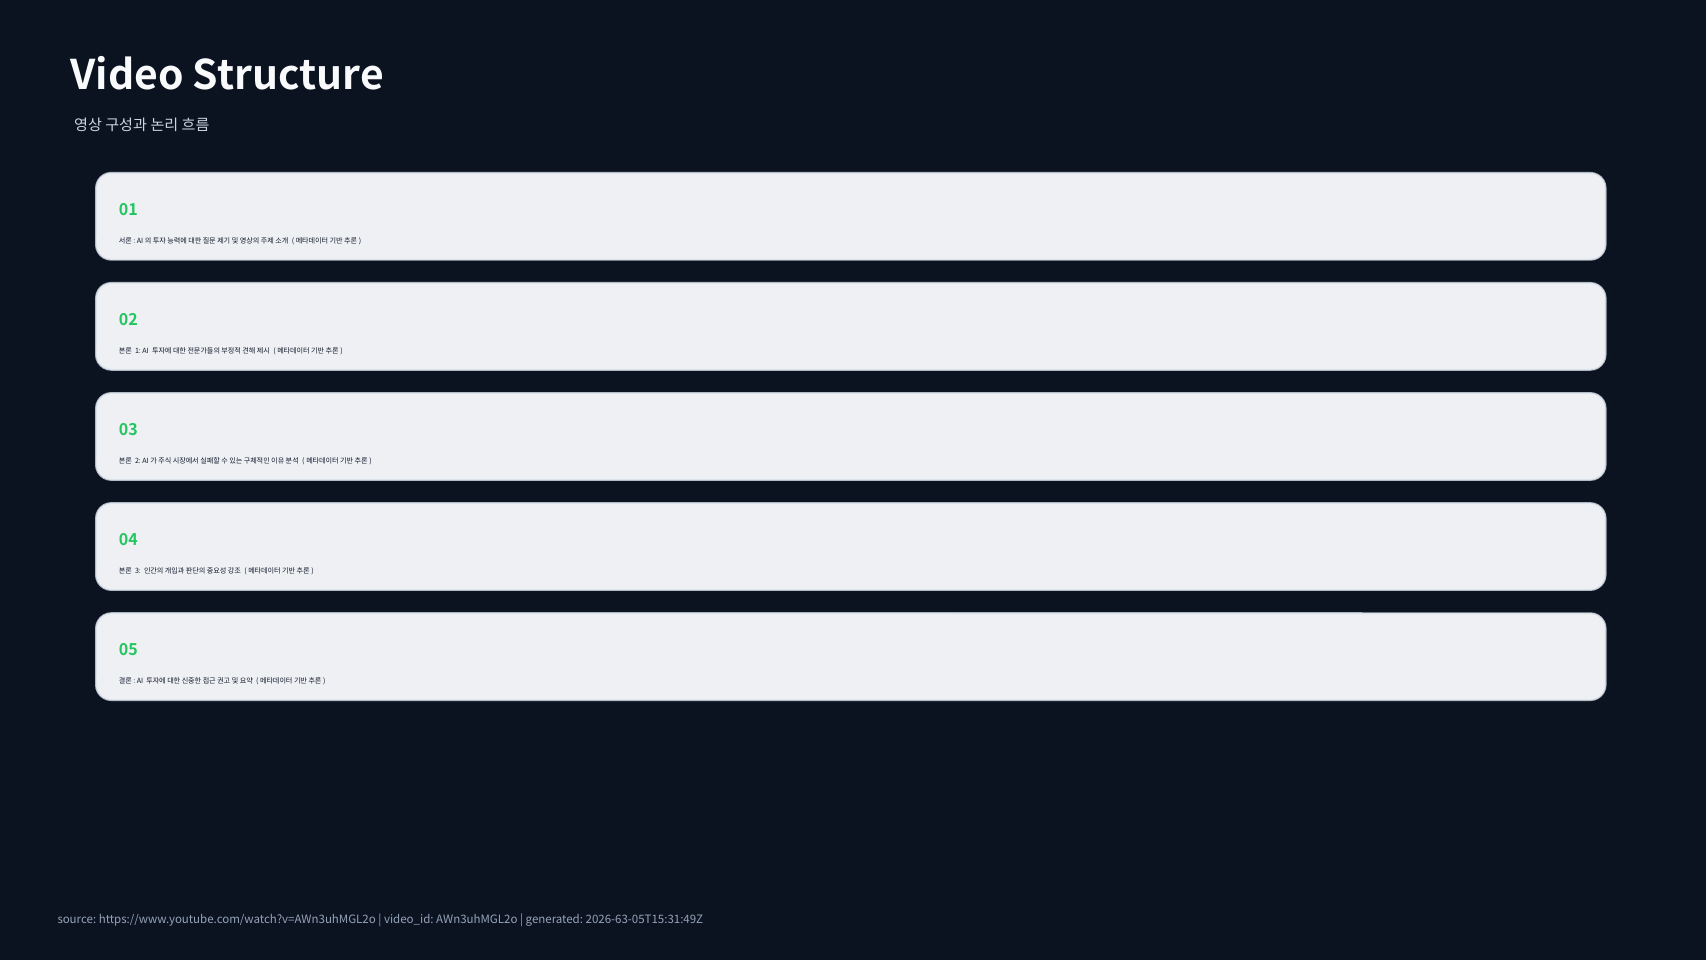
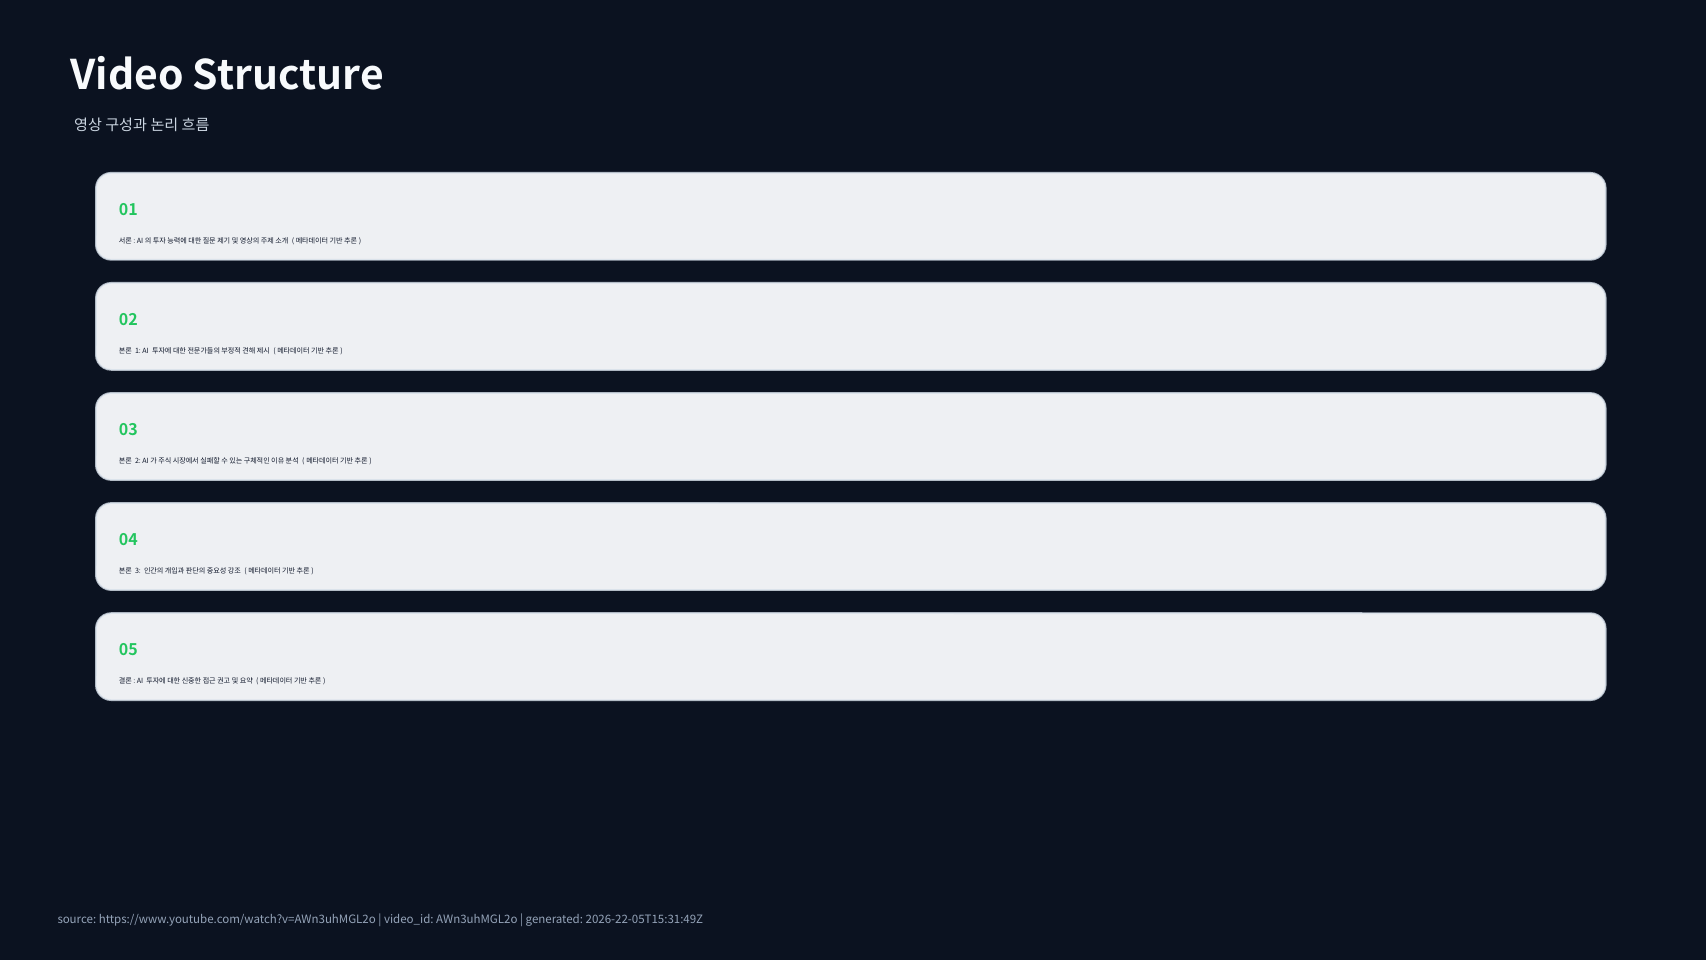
2026-63-05T15:31:49Z: 2026-63-05T15:31:49Z -> 2026-22-05T15:31:49Z
